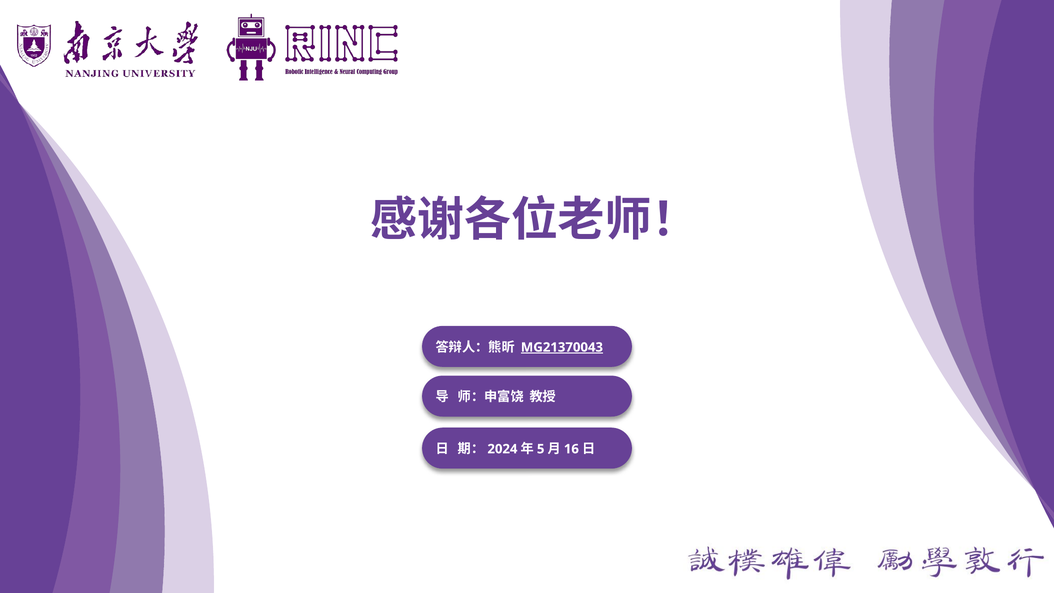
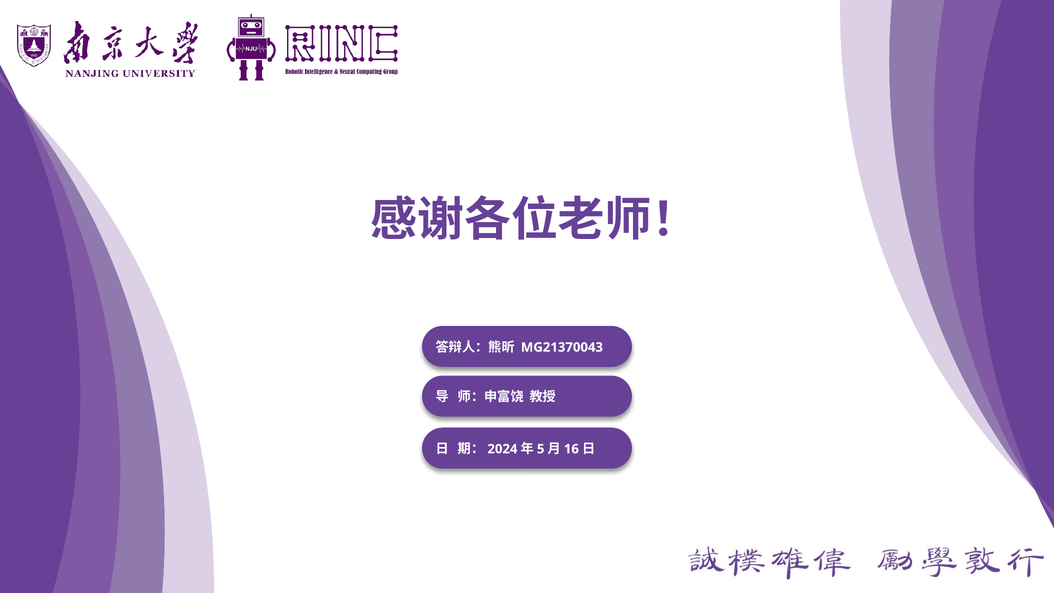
MG21370043 underline: present -> none
